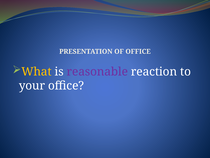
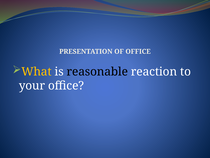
reasonable colour: purple -> black
